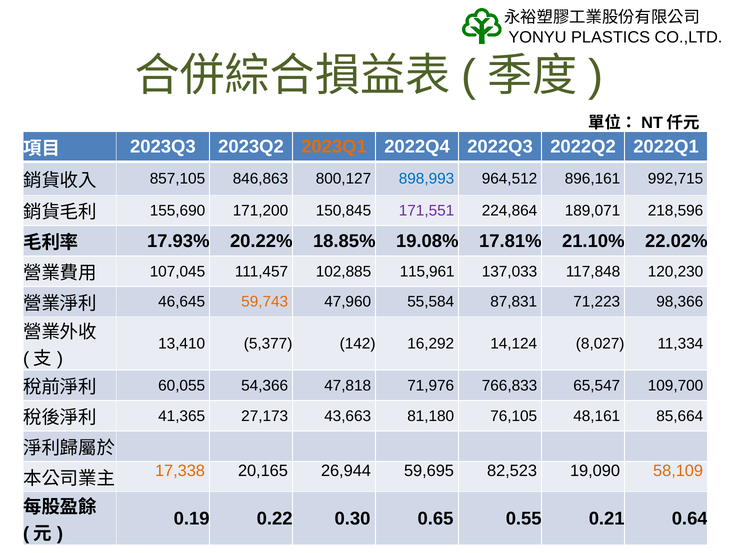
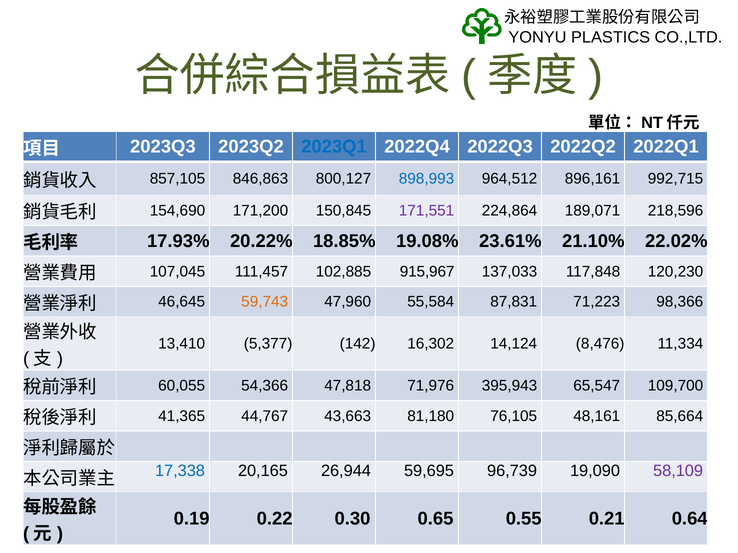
2023Q1 colour: orange -> blue
155,690: 155,690 -> 154,690
17.81%: 17.81% -> 23.61%
115,961: 115,961 -> 915,967
16,292: 16,292 -> 16,302
8,027: 8,027 -> 8,476
766,833: 766,833 -> 395,943
27,173: 27,173 -> 44,767
17,338 colour: orange -> blue
82,523: 82,523 -> 96,739
58,109 colour: orange -> purple
